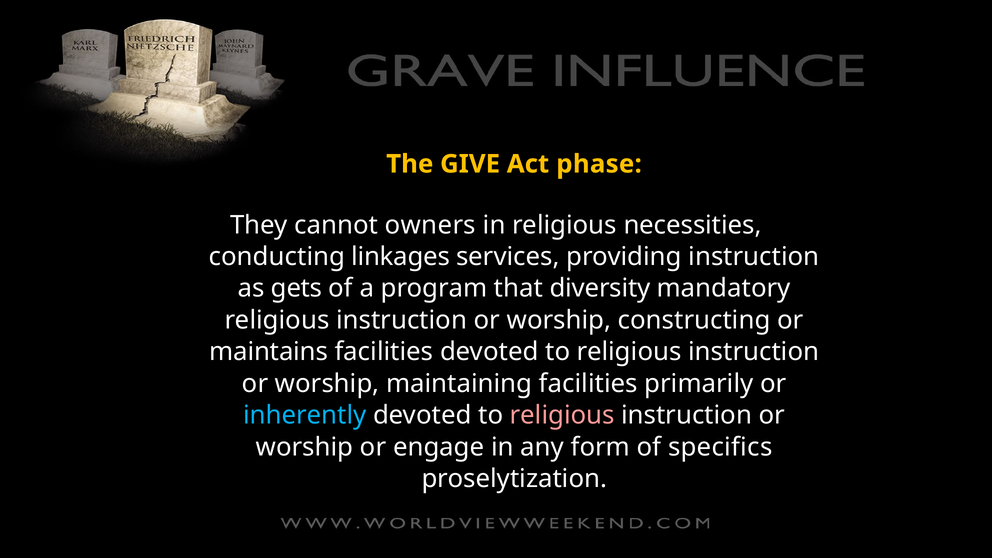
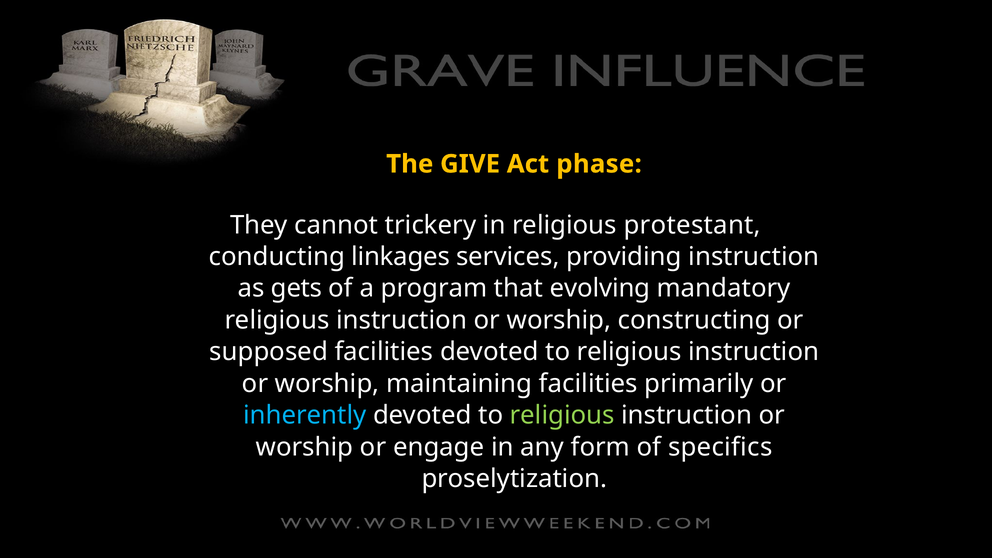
owners: owners -> trickery
necessities: necessities -> protestant
diversity: diversity -> evolving
maintains: maintains -> supposed
religious at (562, 415) colour: pink -> light green
